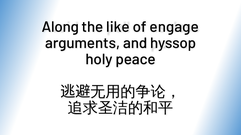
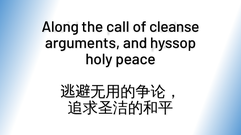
like: like -> call
engage: engage -> cleanse
